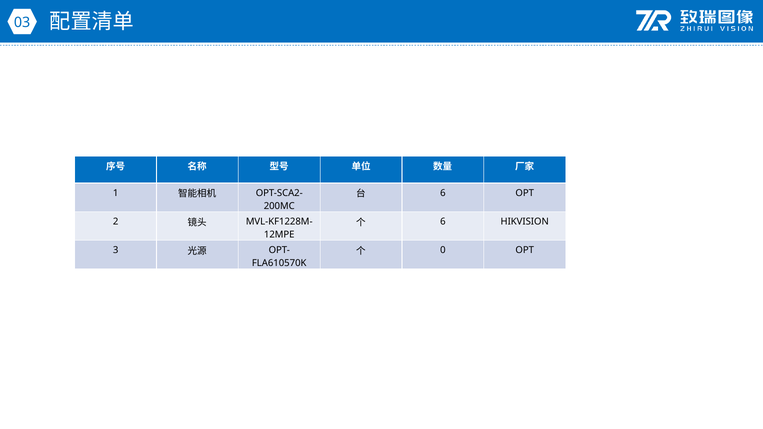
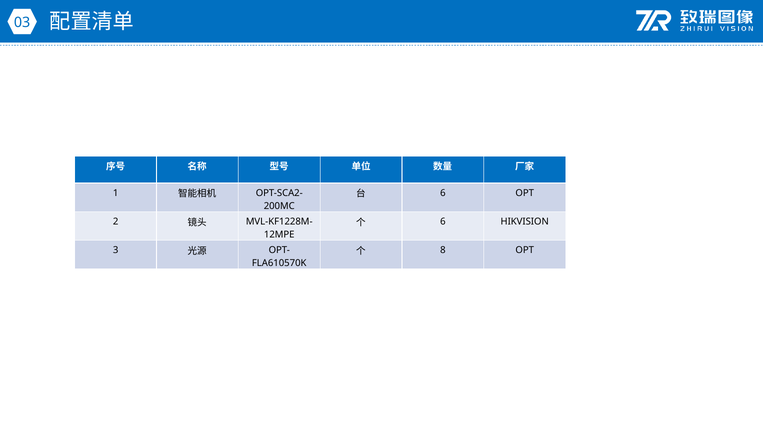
0: 0 -> 8
